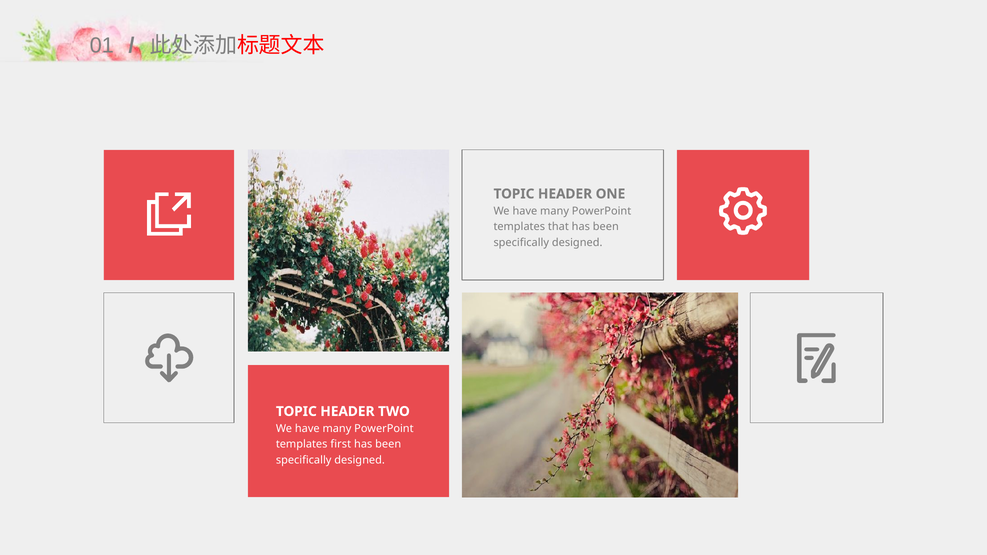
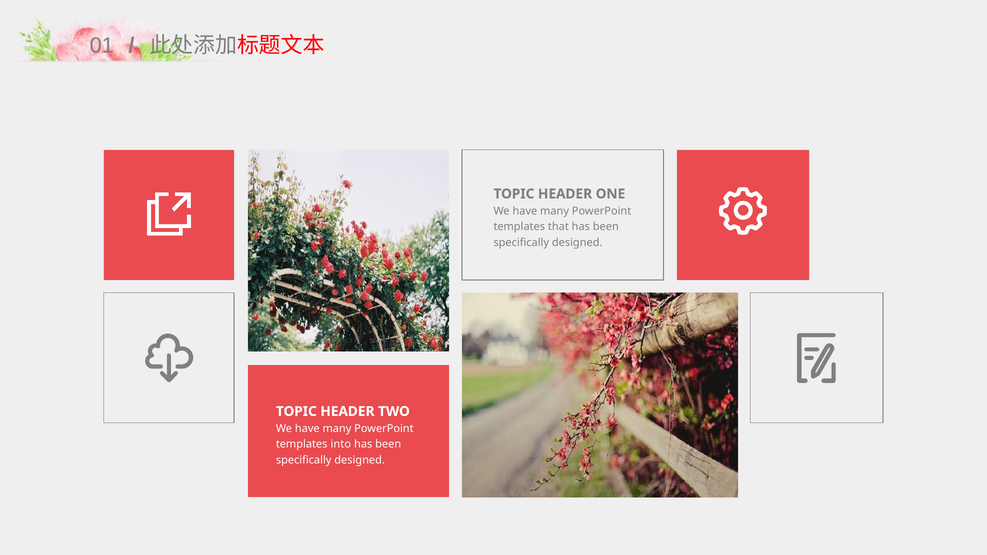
first: first -> into
